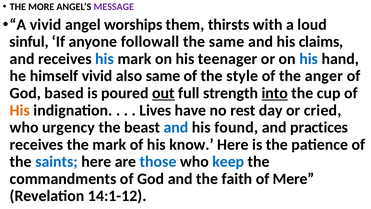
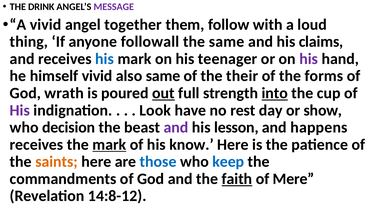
MORE: MORE -> DRINK
worships: worships -> together
thirsts: thirsts -> follow
sinful: sinful -> thing
his at (309, 59) colour: blue -> purple
style: style -> their
anger: anger -> forms
based: based -> wrath
His at (20, 110) colour: orange -> purple
Lives: Lives -> Look
cried: cried -> show
urgency: urgency -> decision
and at (176, 127) colour: blue -> purple
found: found -> lesson
practices: practices -> happens
mark at (109, 144) underline: none -> present
saints colour: blue -> orange
faith underline: none -> present
14:1-12: 14:1-12 -> 14:8-12
